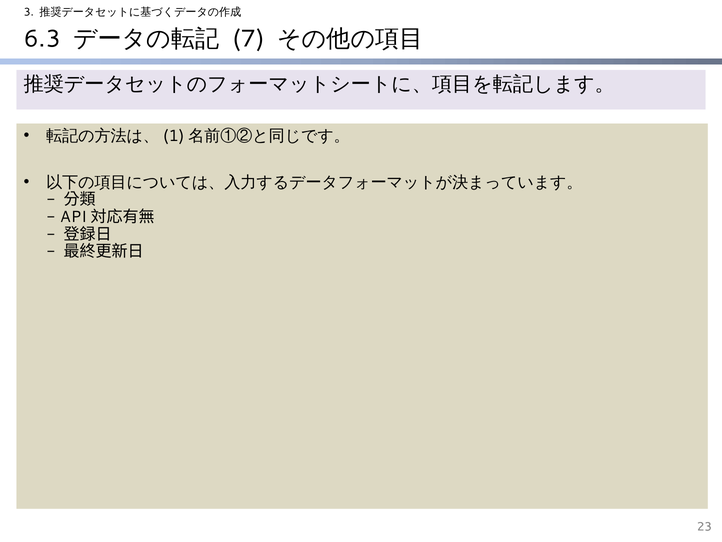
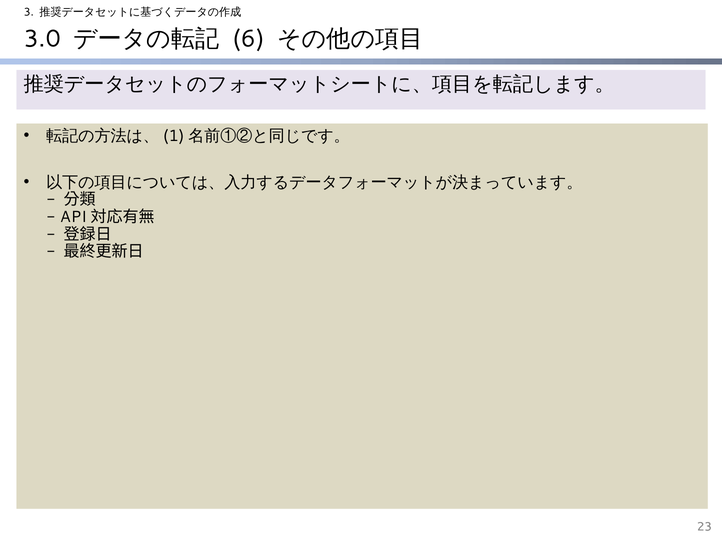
6.3: 6.3 -> 3.0
7: 7 -> 6
